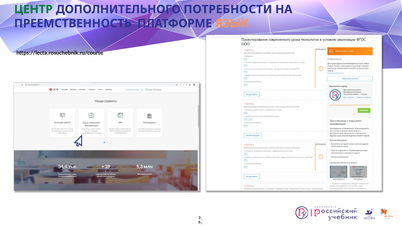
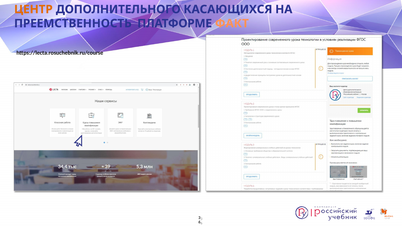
ЦЕНТР colour: green -> orange
ПОТРЕБНОСТИ: ПОТРЕБНОСТИ -> КАСАЮЩИХСЯ
ЯЗЫК: ЯЗЫК -> ФАКТ
